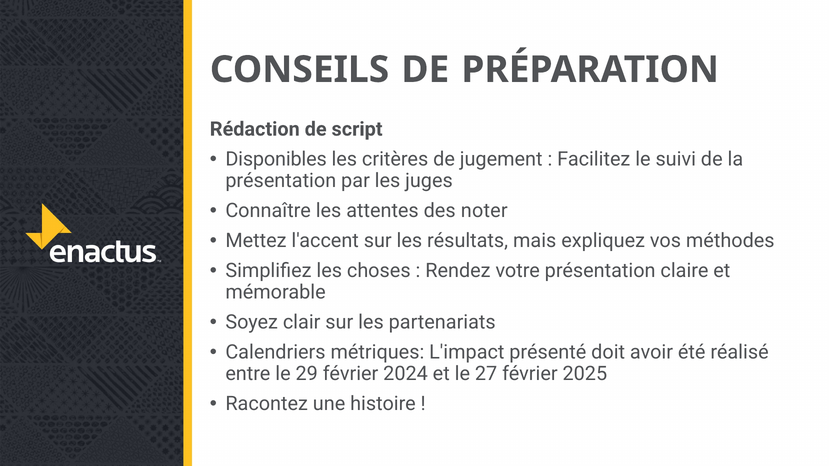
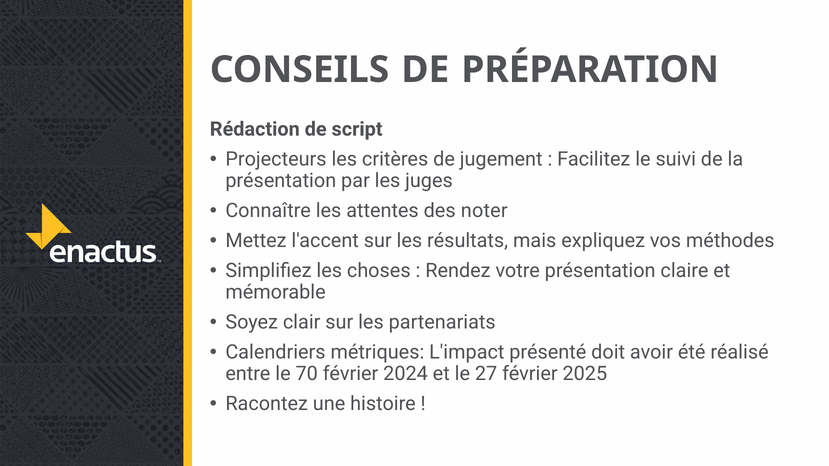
Disponibles: Disponibles -> Projecteurs
29: 29 -> 70
